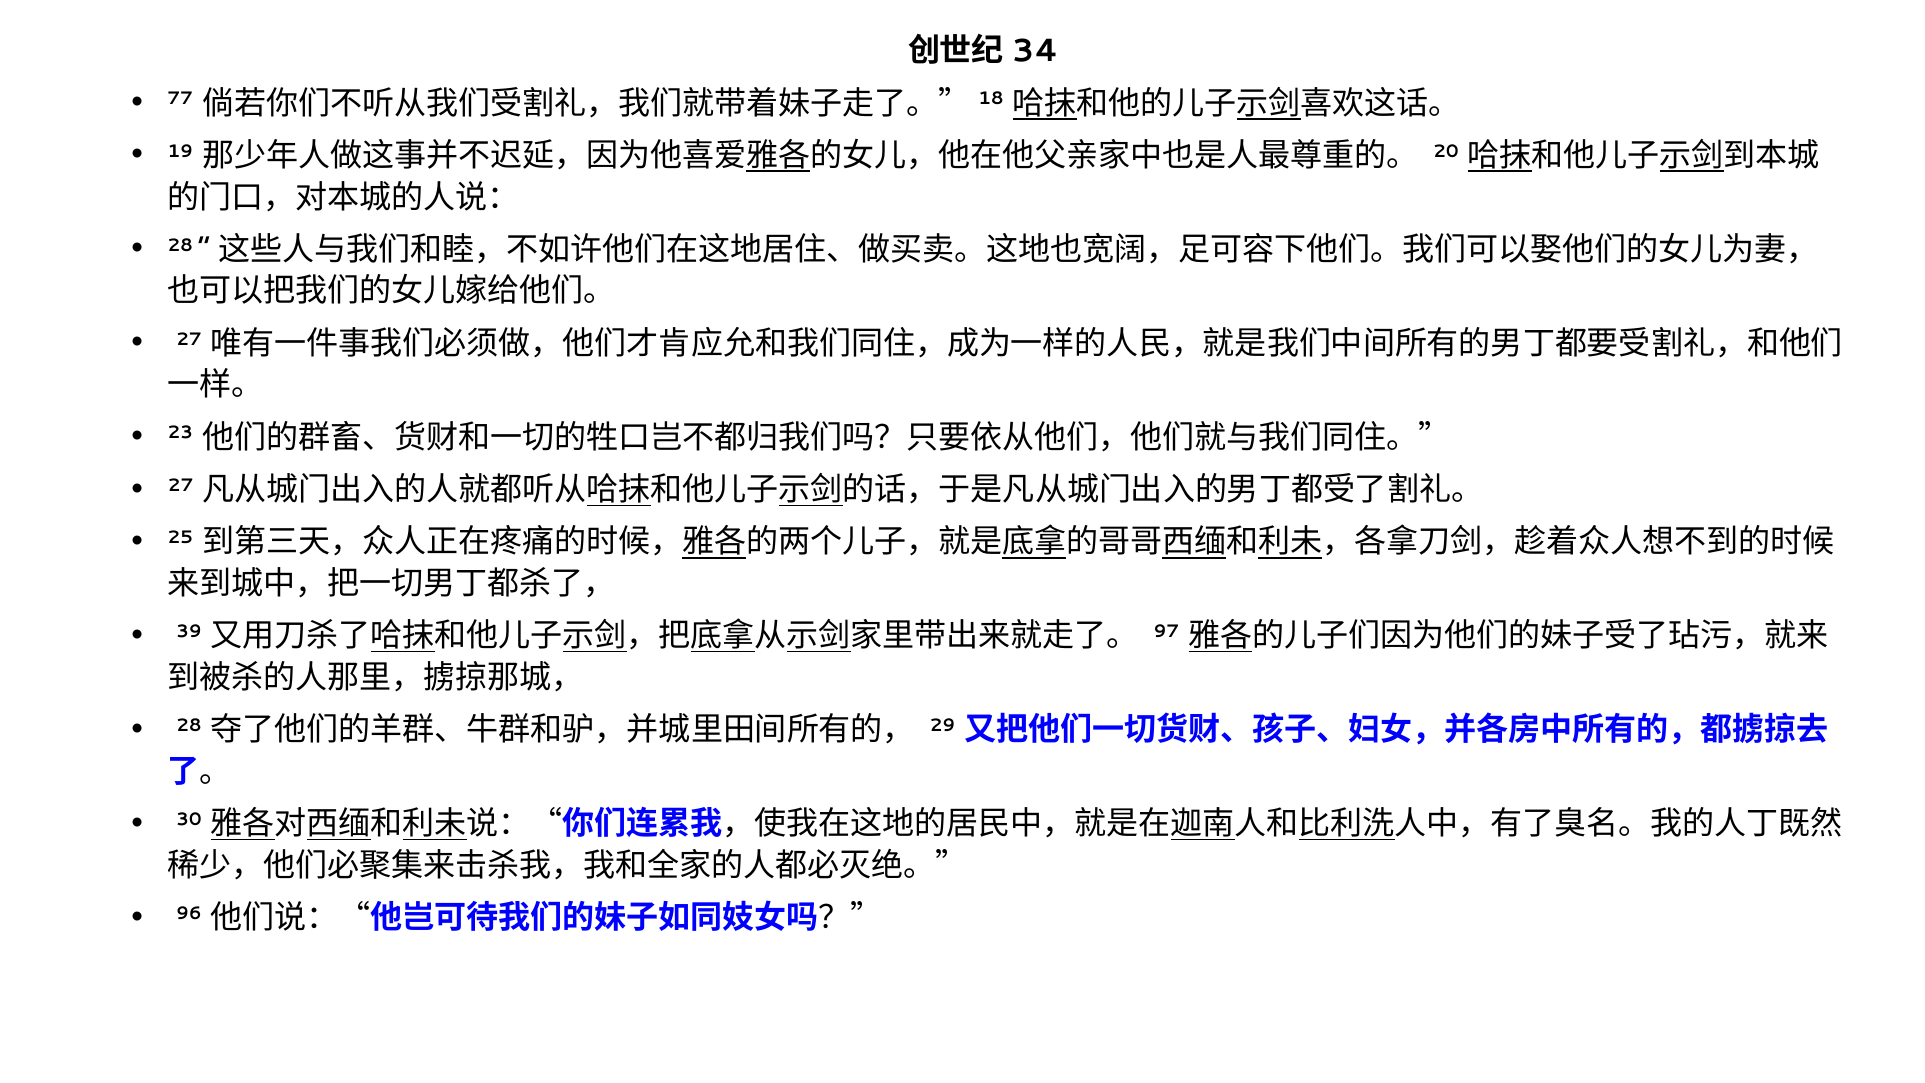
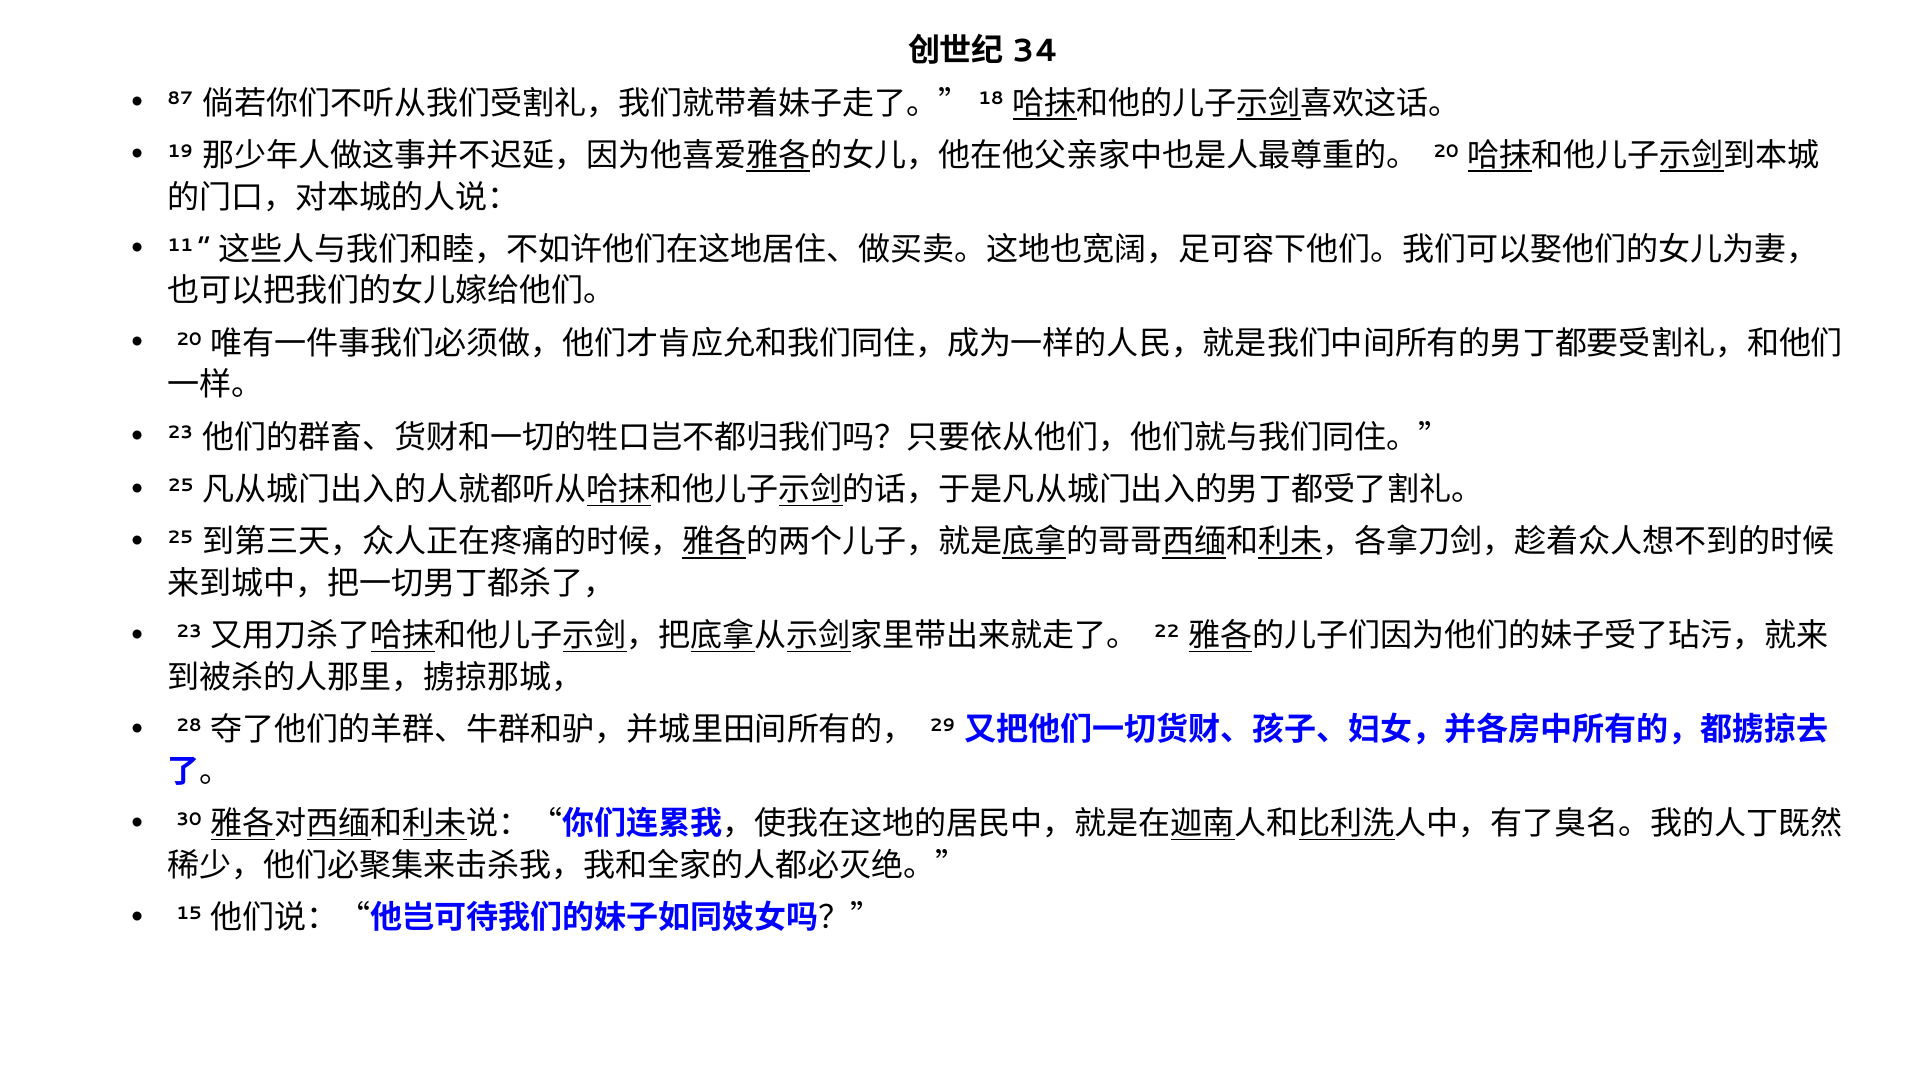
77: 77 -> 87
28 at (180, 245): 28 -> 11
27 at (189, 339): 27 -> 20
27 at (180, 485): 27 -> 25
39 at (189, 631): 39 -> 23
97: 97 -> 22
96: 96 -> 15
